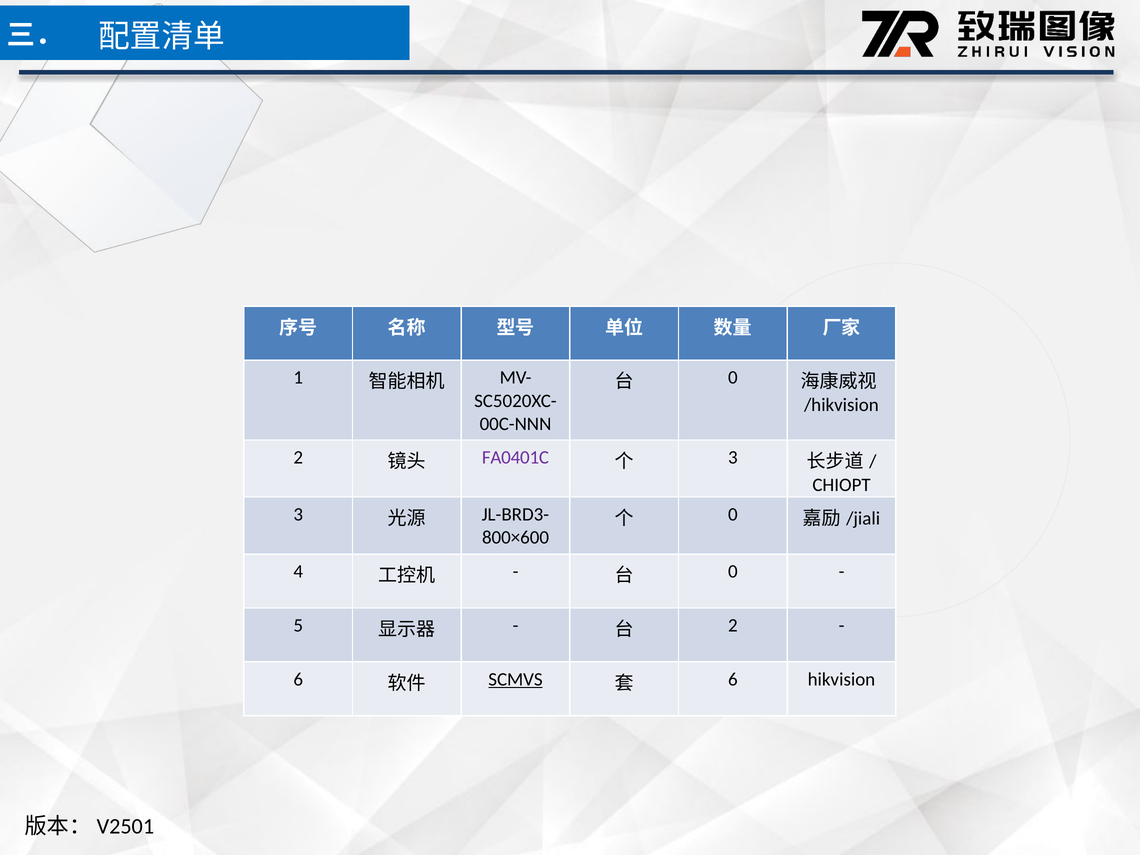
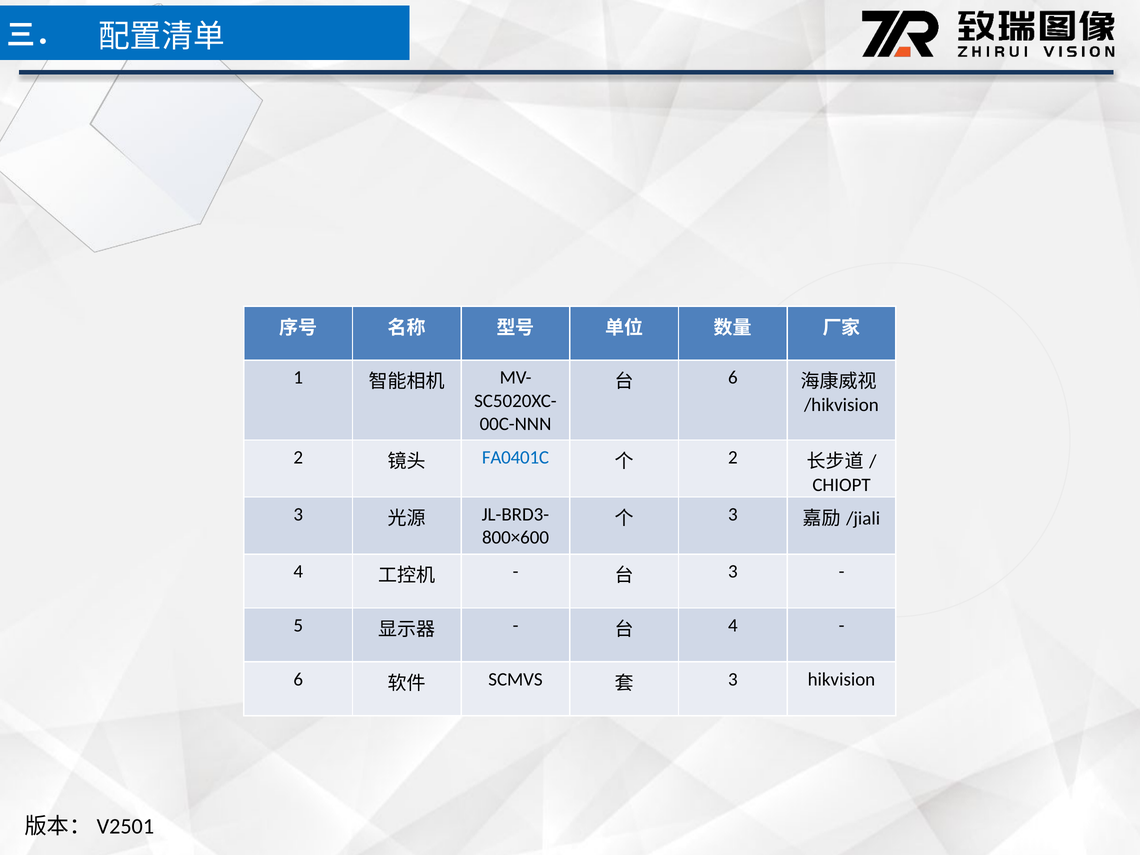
0 at (733, 378): 0 -> 6
FA0401C colour: purple -> blue
3 at (733, 457): 3 -> 2
0 at (733, 515): 0 -> 3
0 at (733, 572): 0 -> 3
2 at (733, 625): 2 -> 4
SCMVS underline: present -> none
6 at (733, 679): 6 -> 3
